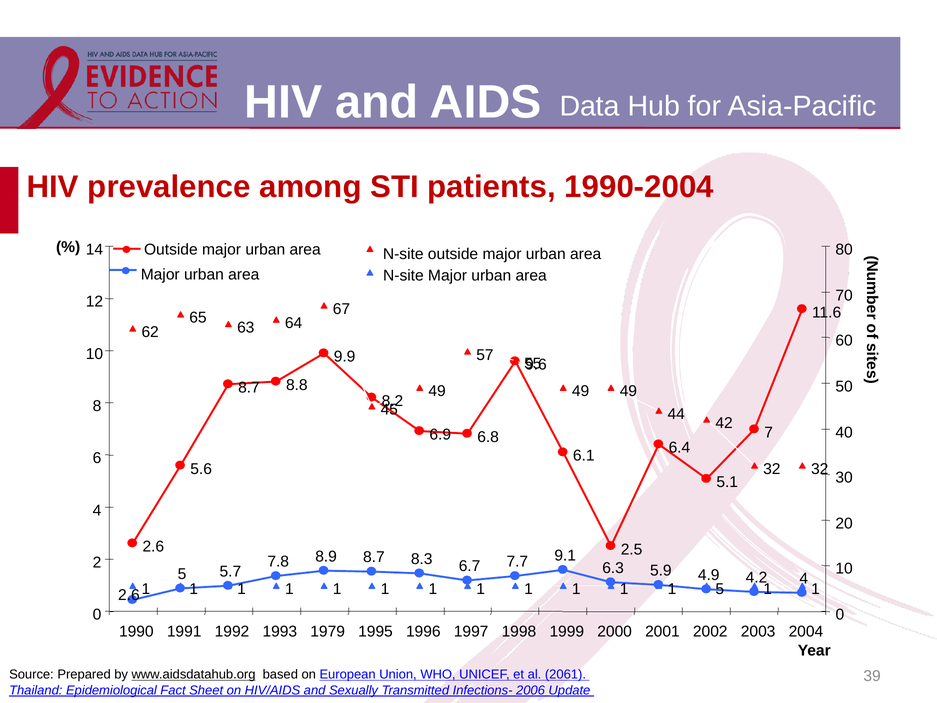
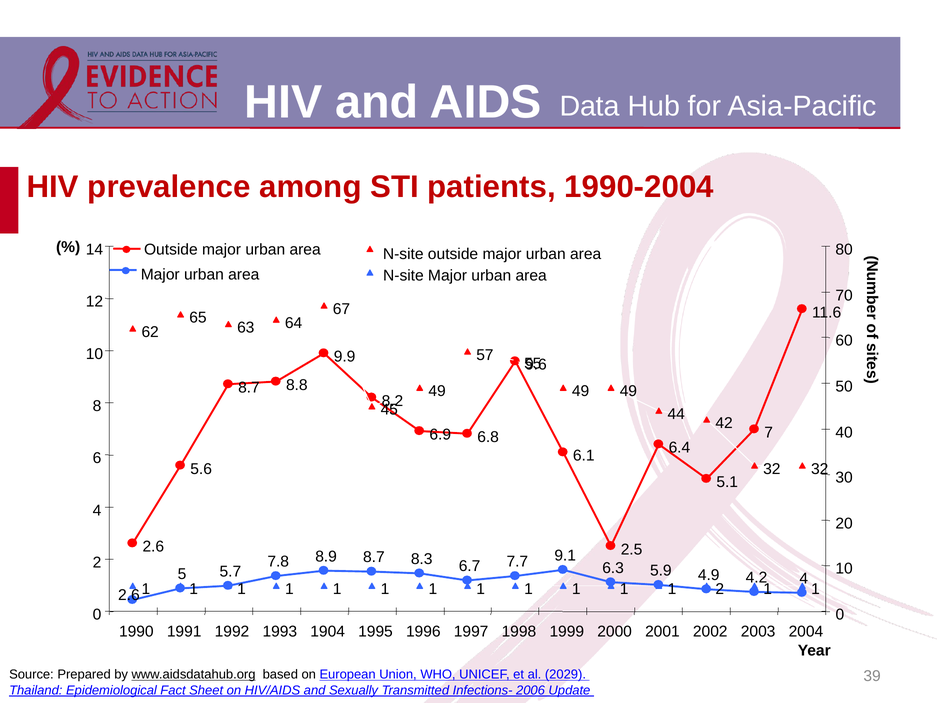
1 1 1 5: 5 -> 2
1979: 1979 -> 1904
2061: 2061 -> 2029
